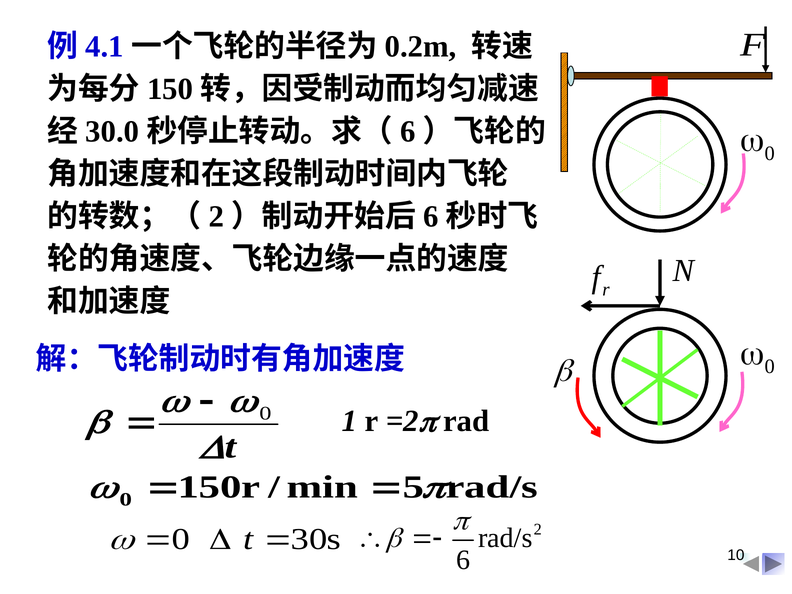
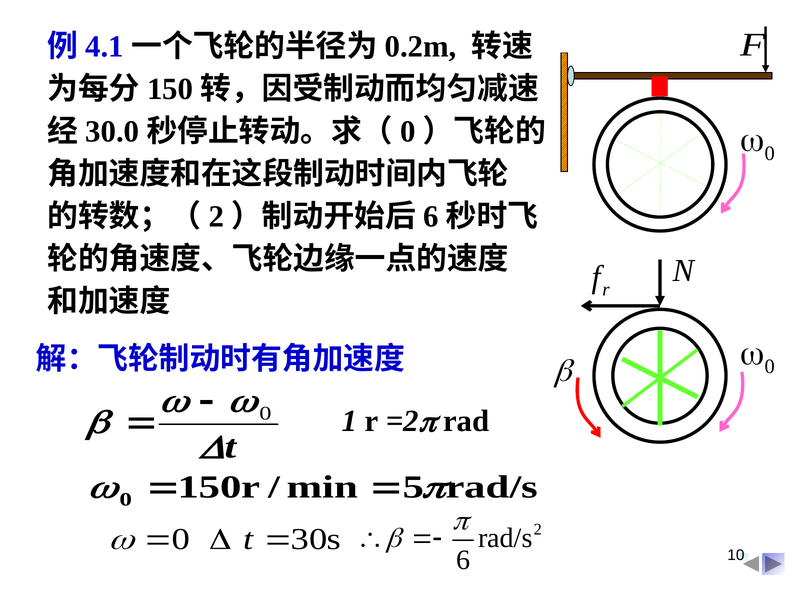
6 at (408, 132): 6 -> 0
